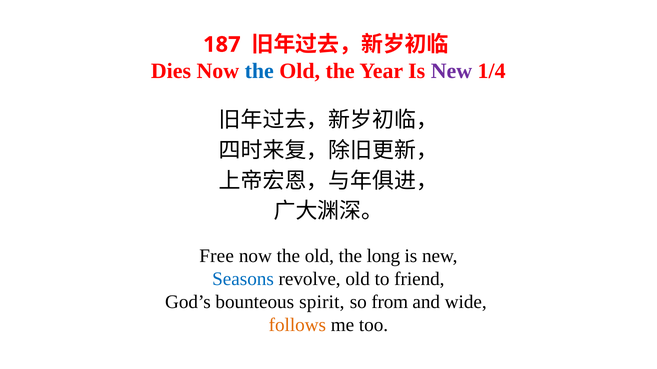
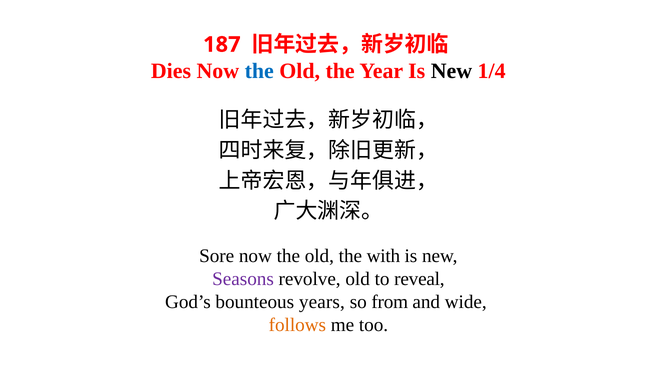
New at (451, 71) colour: purple -> black
Free: Free -> Sore
long: long -> with
Seasons colour: blue -> purple
friend: friend -> reveal
spirit: spirit -> years
